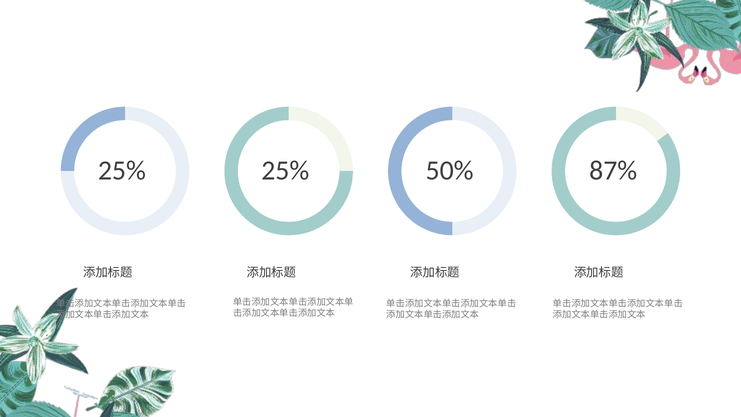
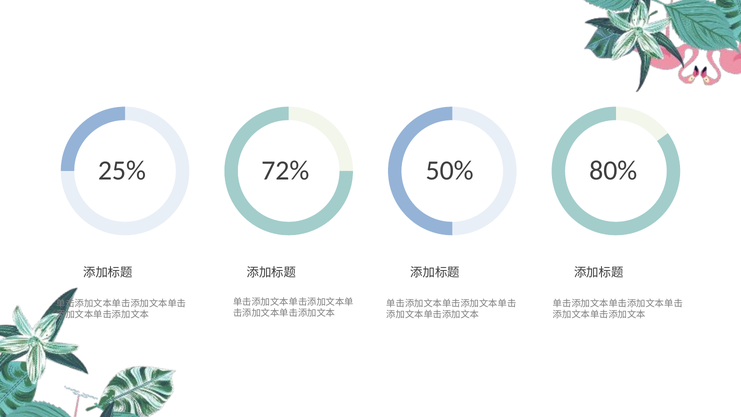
25% 25%: 25% -> 72%
87%: 87% -> 80%
